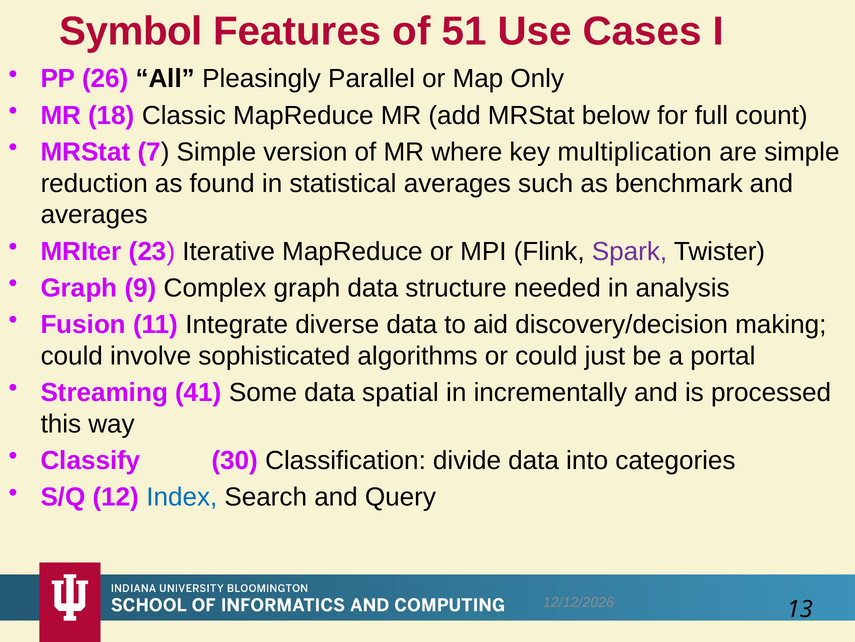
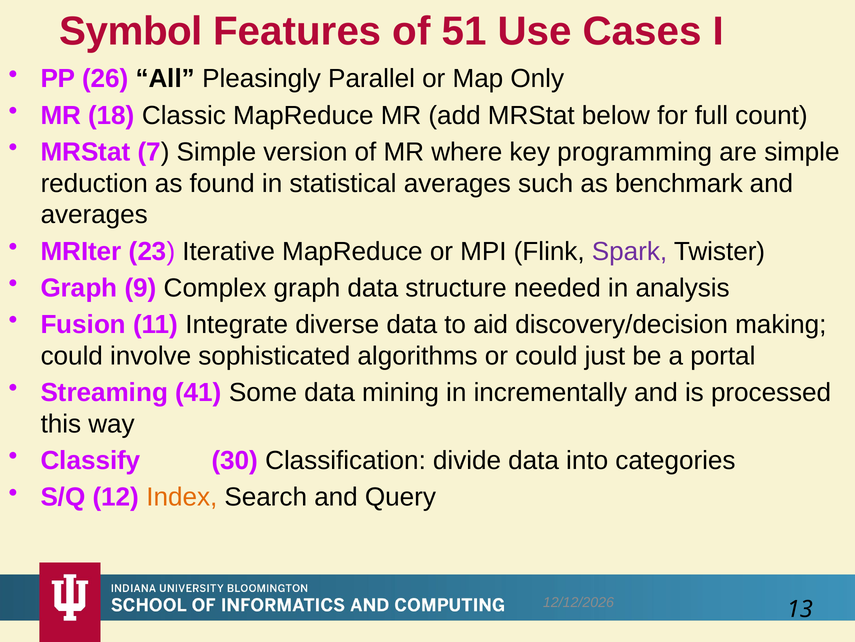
multiplication: multiplication -> programming
spatial: spatial -> mining
Index colour: blue -> orange
